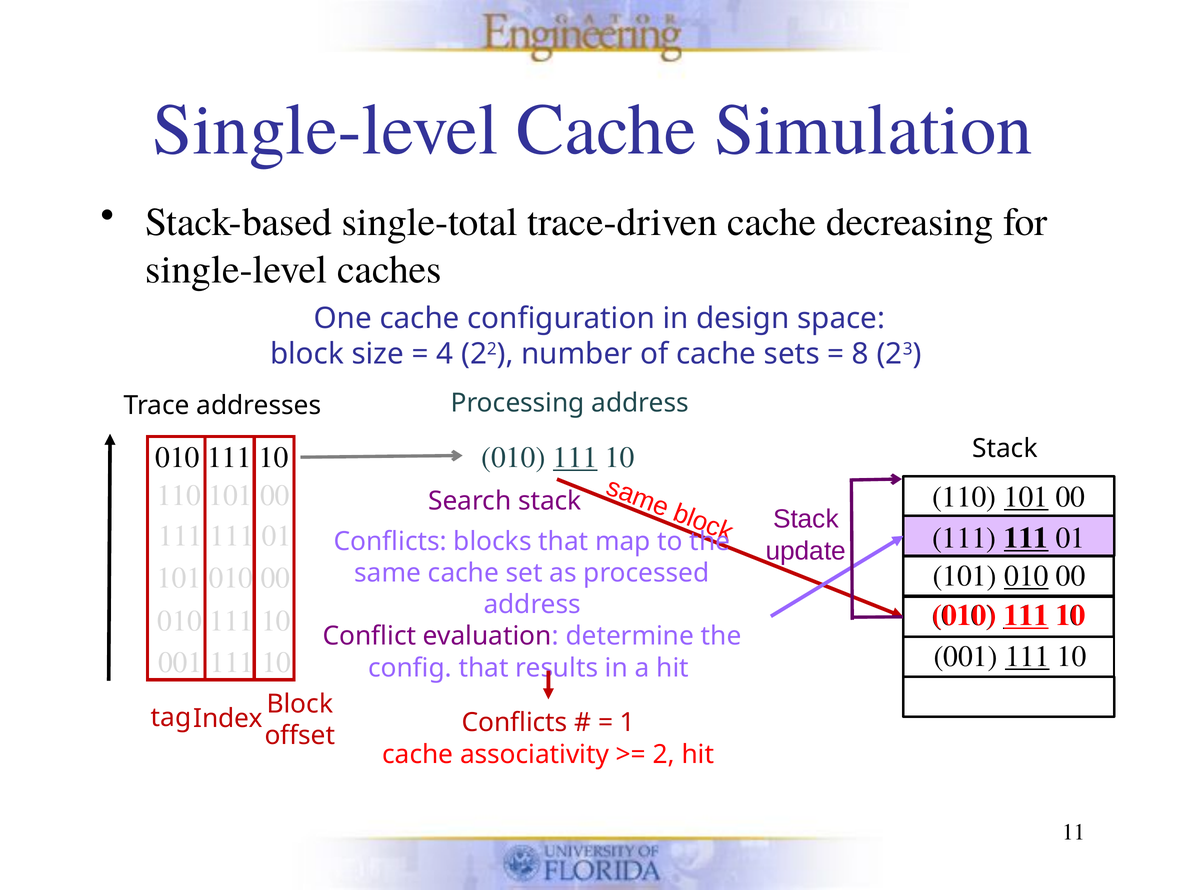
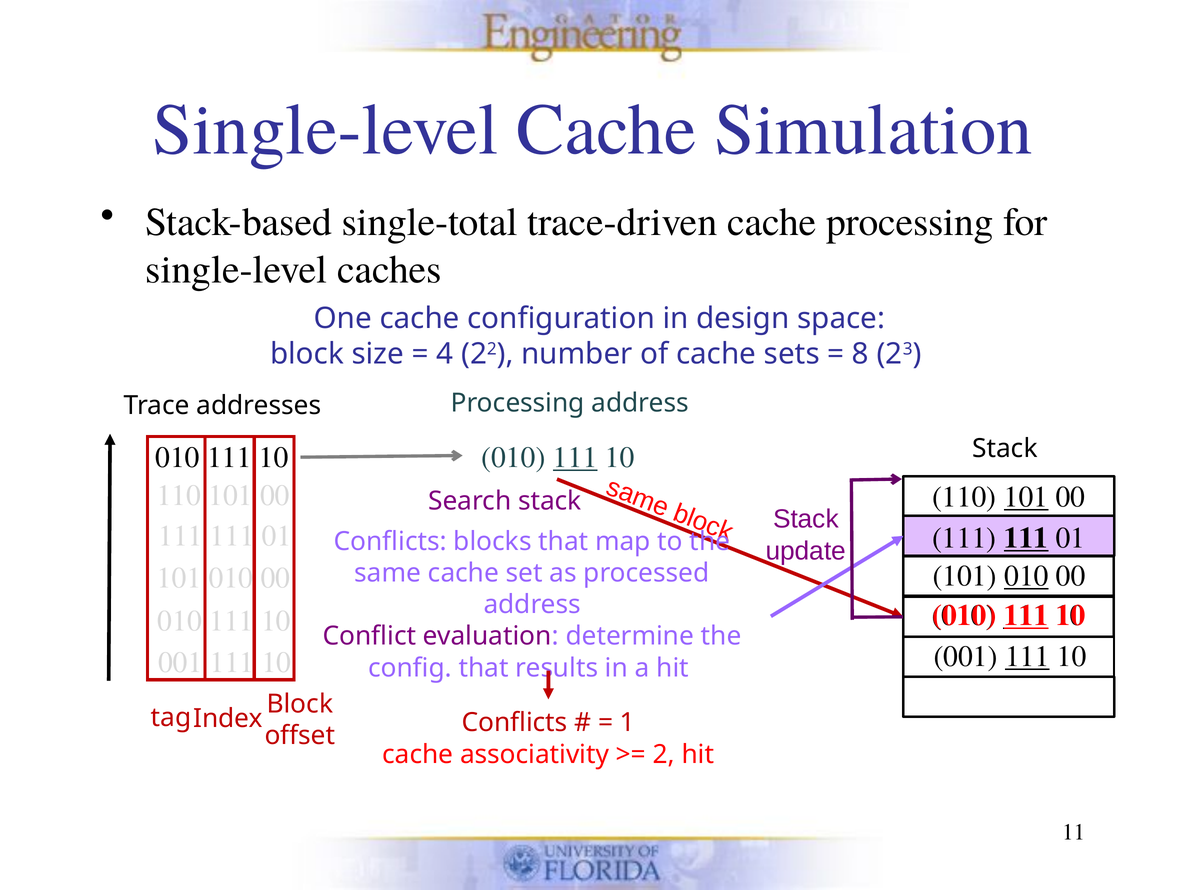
cache decreasing: decreasing -> processing
